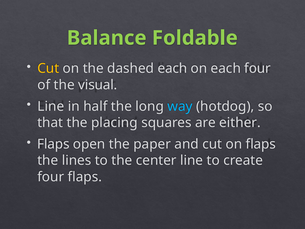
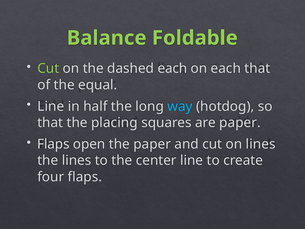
Cut at (48, 68) colour: yellow -> light green
each four: four -> that
visual: visual -> equal
are either: either -> paper
on flaps: flaps -> lines
